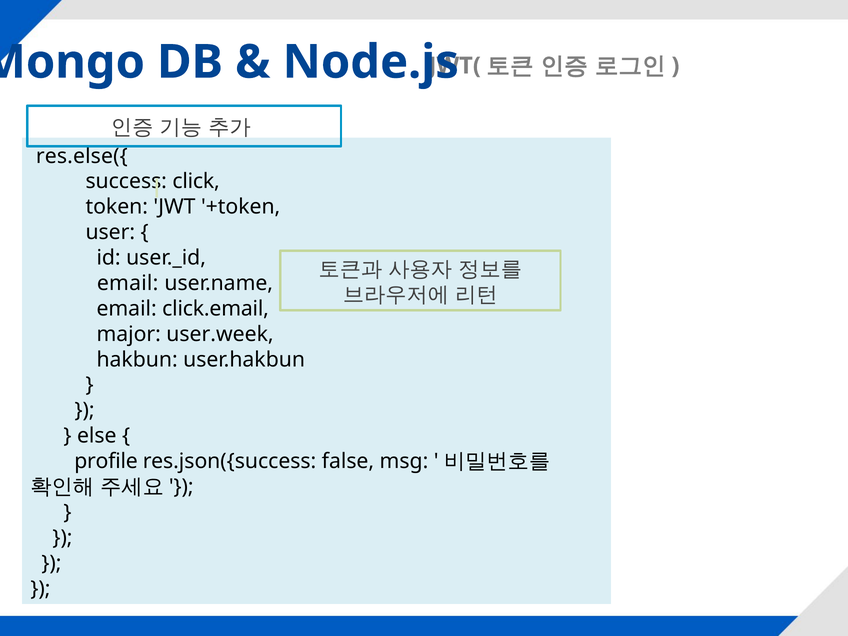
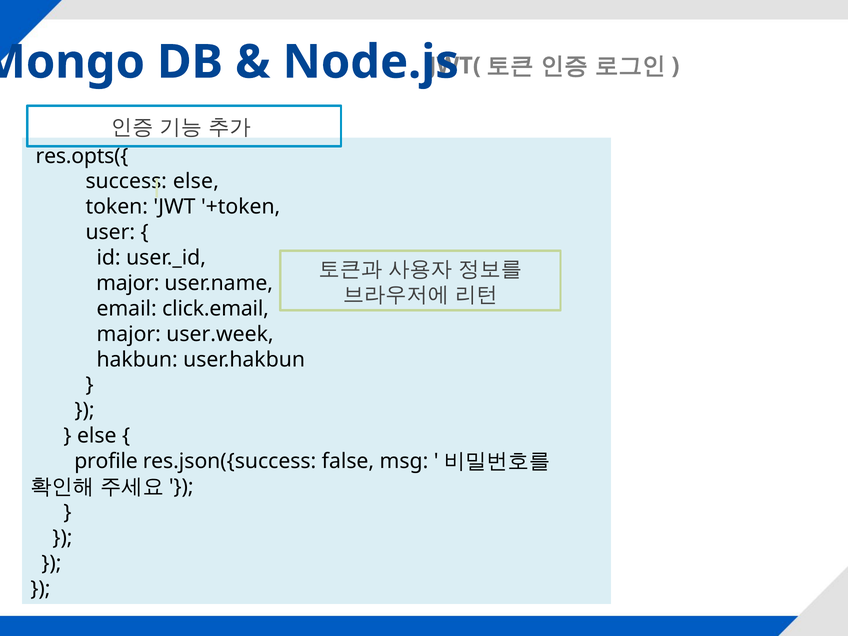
res.else({: res.else({ -> res.opts({
success click: click -> else
email at (128, 283): email -> major
